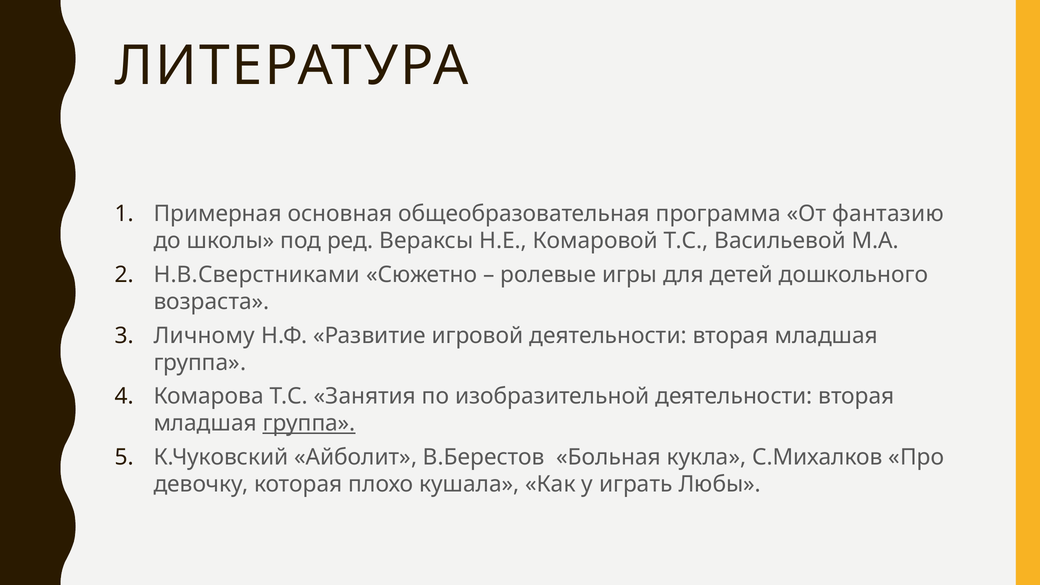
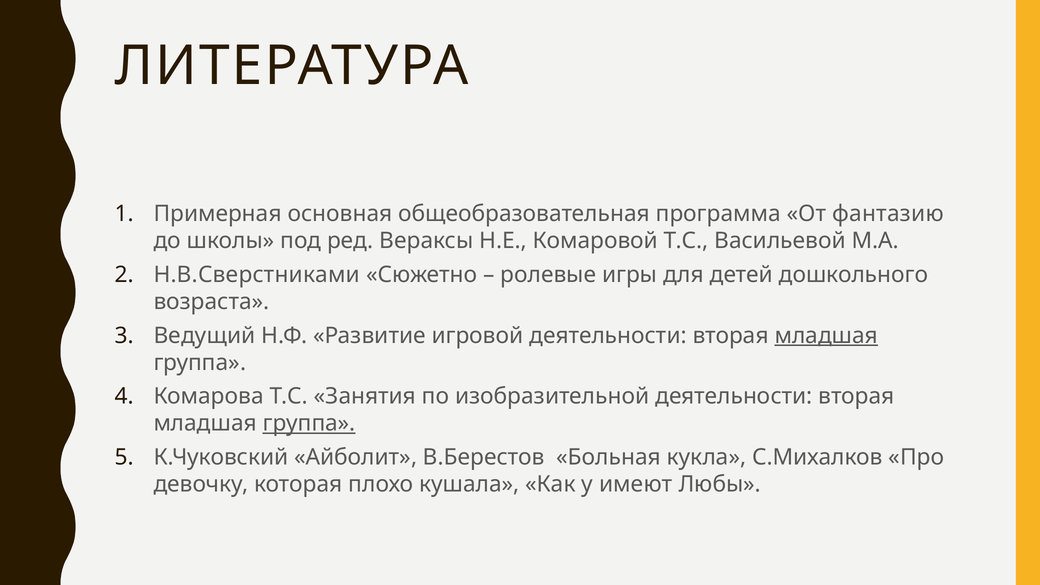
Личному: Личному -> Ведущий
младшая at (826, 336) underline: none -> present
играть: играть -> имеют
